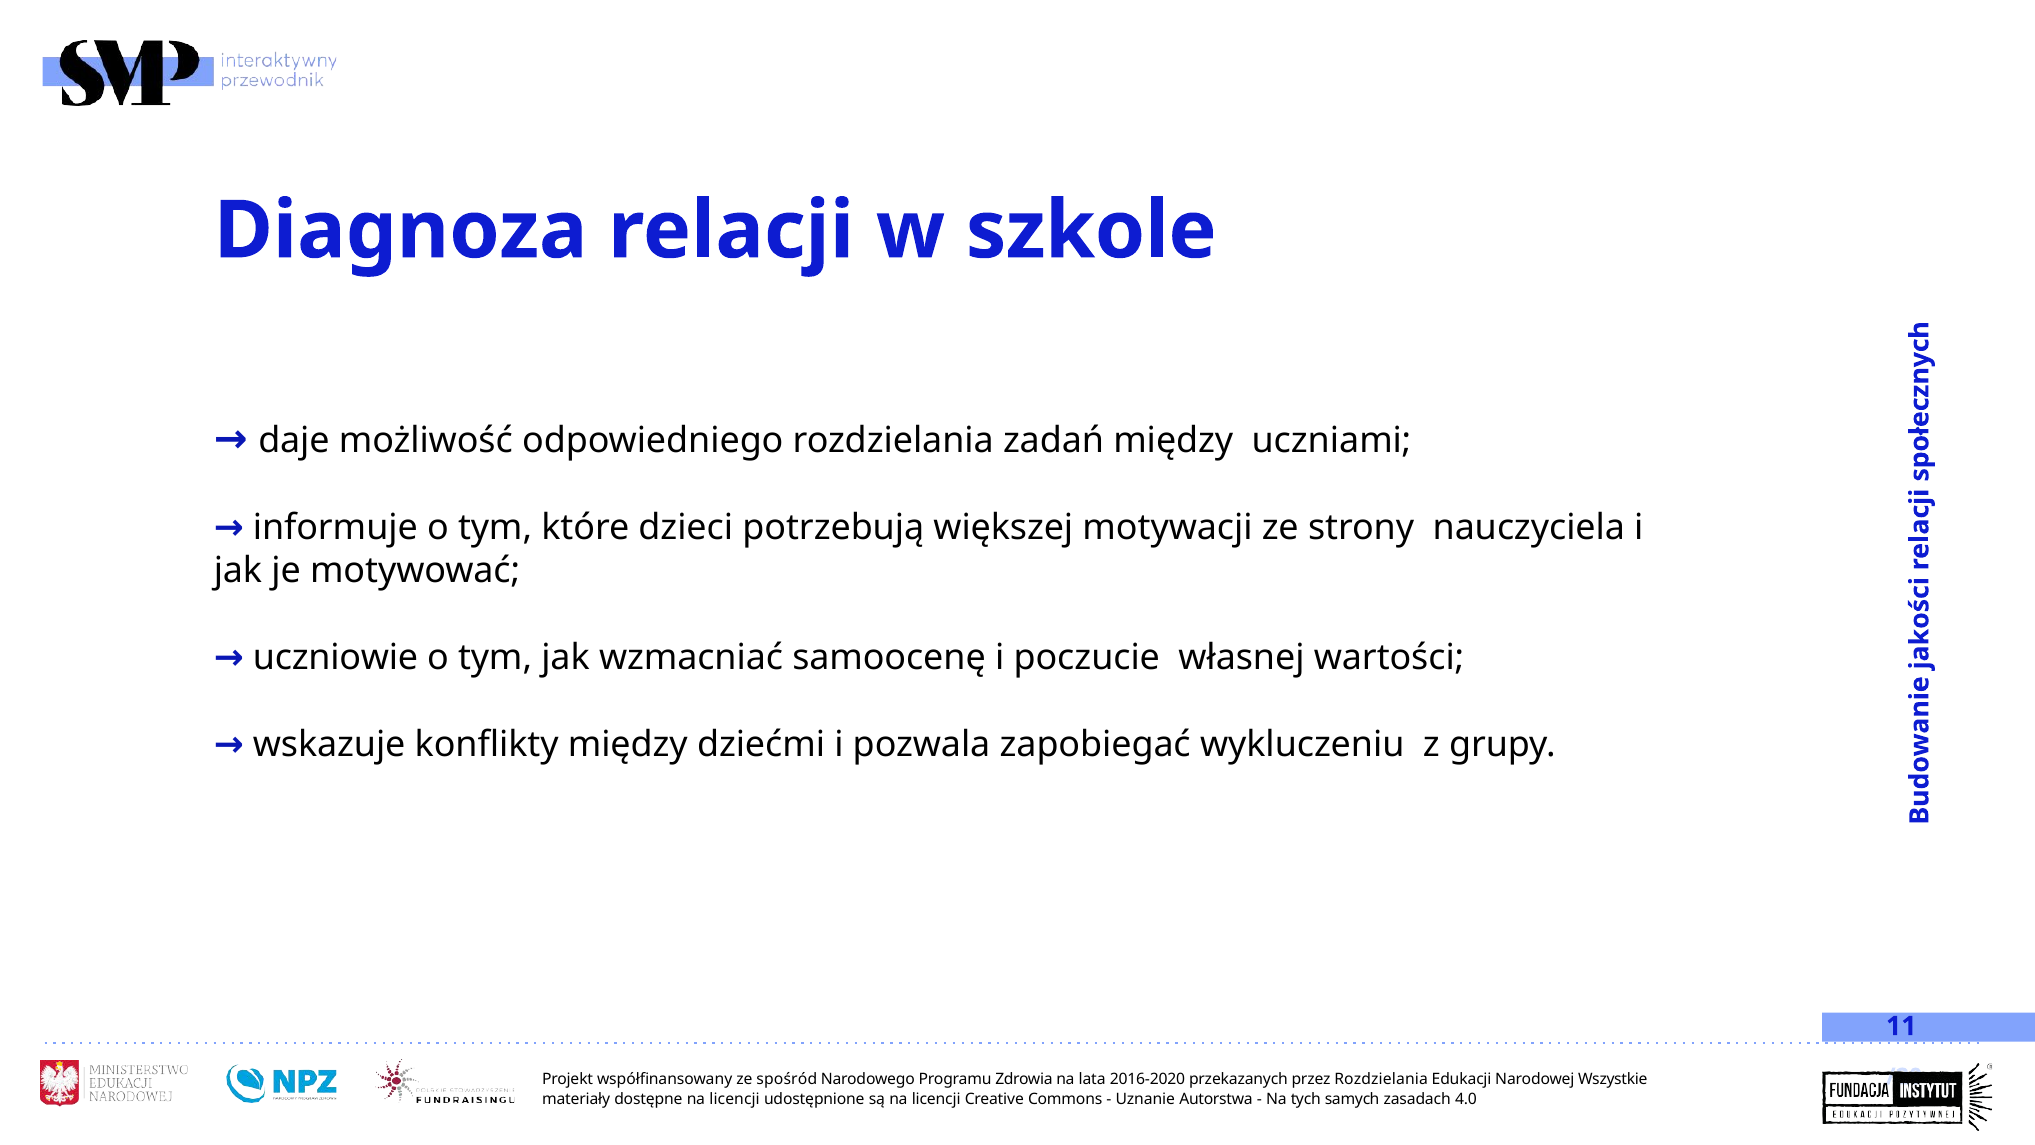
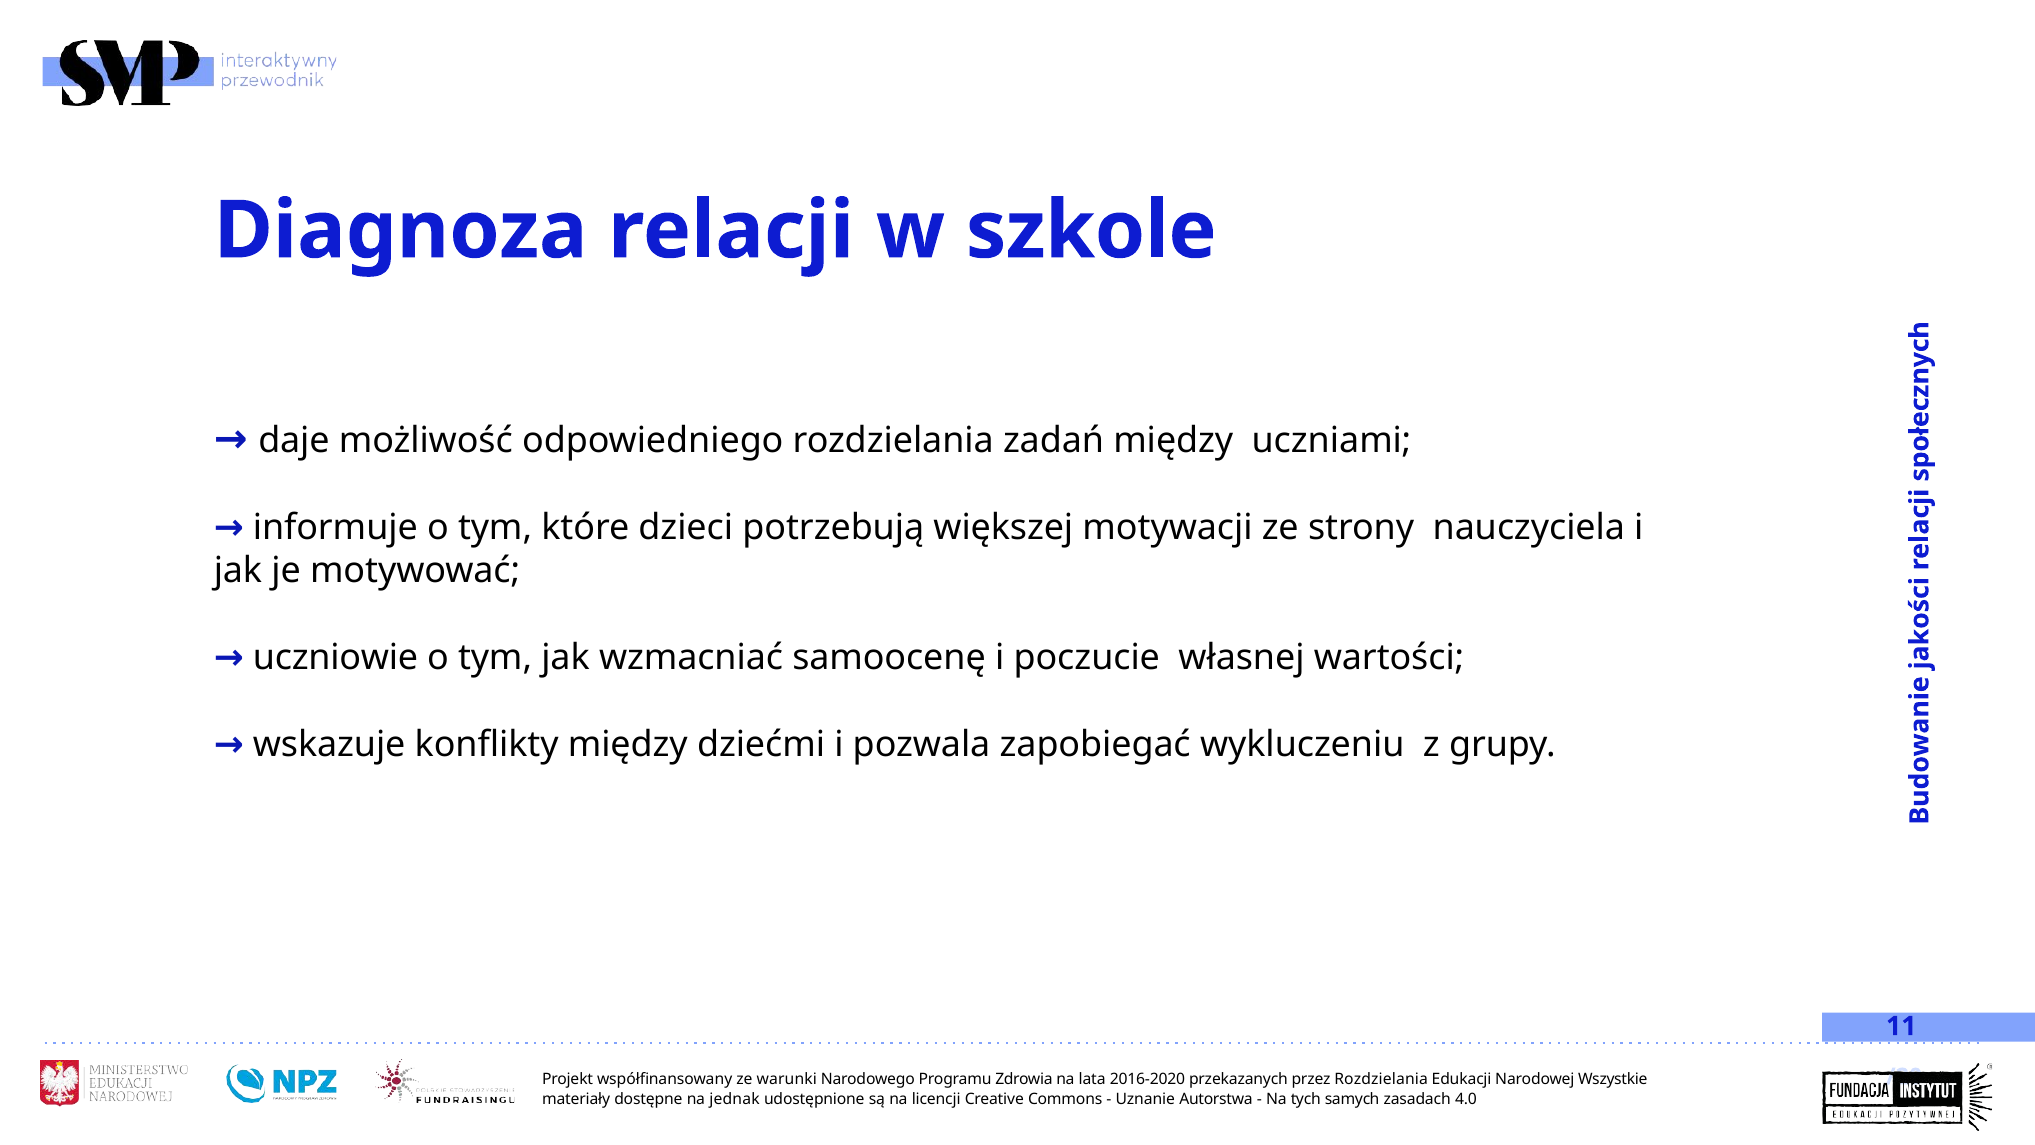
spośród: spośród -> warunki
dostępne na licencji: licencji -> jednak
